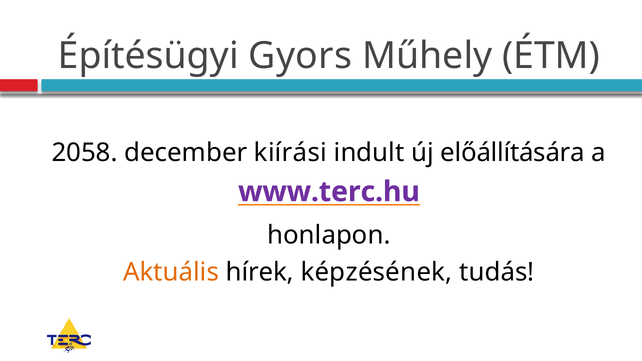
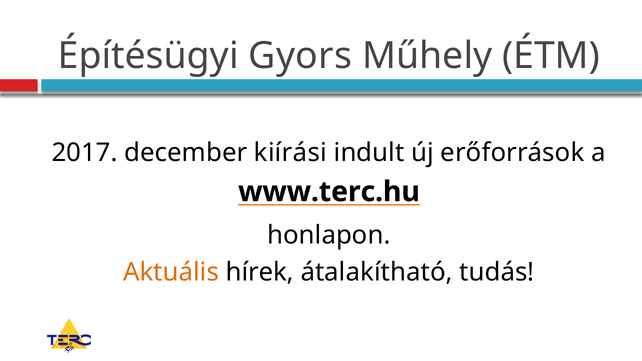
2058: 2058 -> 2017
előállítására: előállítására -> erőforrások
www.terc.hu colour: purple -> black
képzésének: képzésének -> átalakítható
